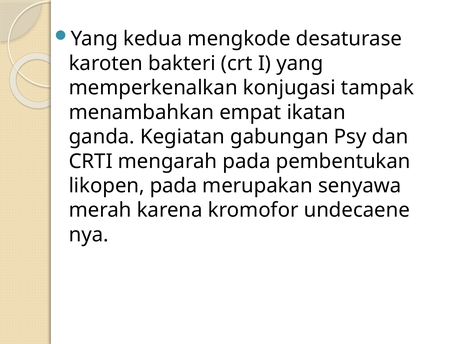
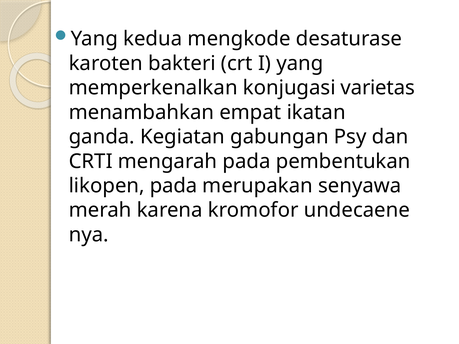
tampak: tampak -> varietas
